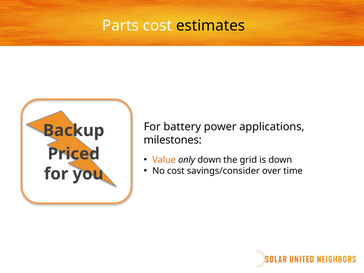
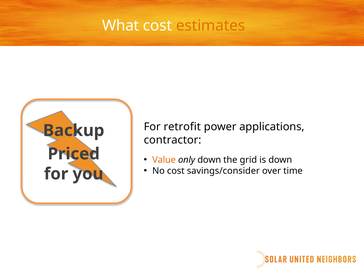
Parts: Parts -> What
estimates colour: black -> orange
battery: battery -> retrofit
milestones: milestones -> contractor
